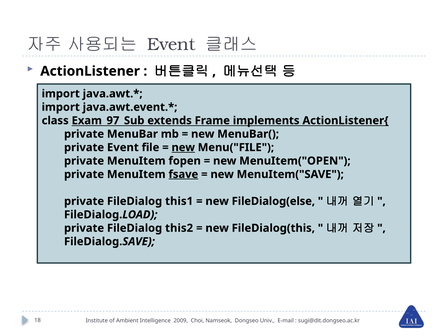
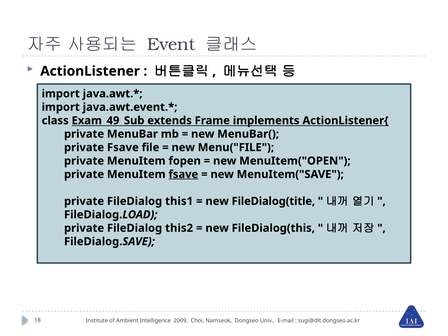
Exam_97_Sub: Exam_97_Sub -> Exam_49_Sub
private Event: Event -> Fsave
new at (183, 147) underline: present -> none
FileDialog(else: FileDialog(else -> FileDialog(title
